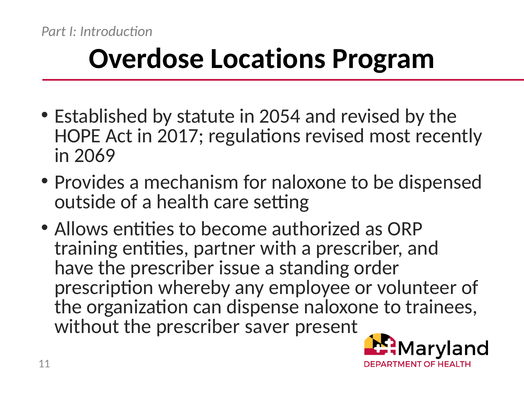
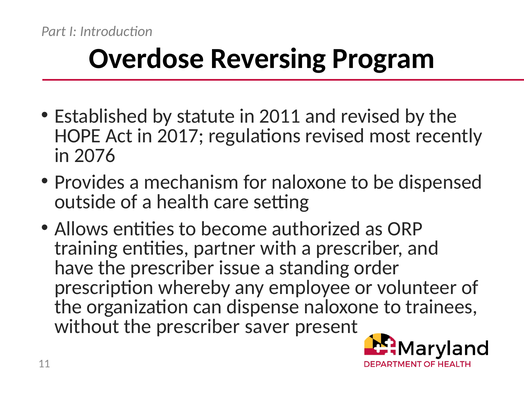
Locations: Locations -> Reversing
2054: 2054 -> 2011
2069: 2069 -> 2076
